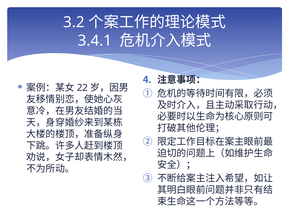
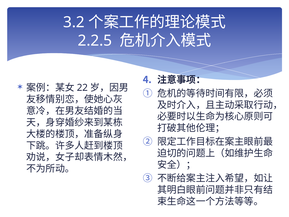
3.4.1: 3.4.1 -> 2.2.5
